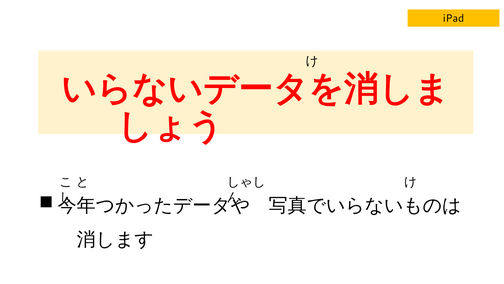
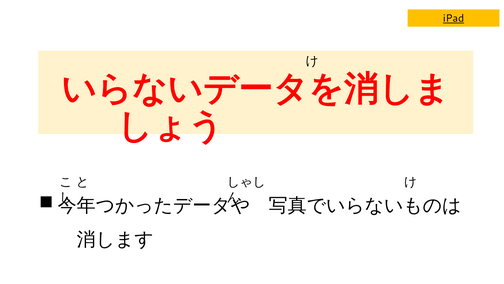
iPad underline: none -> present
